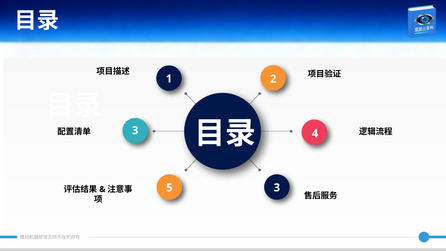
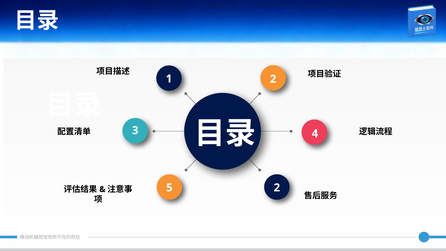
5 3: 3 -> 2
